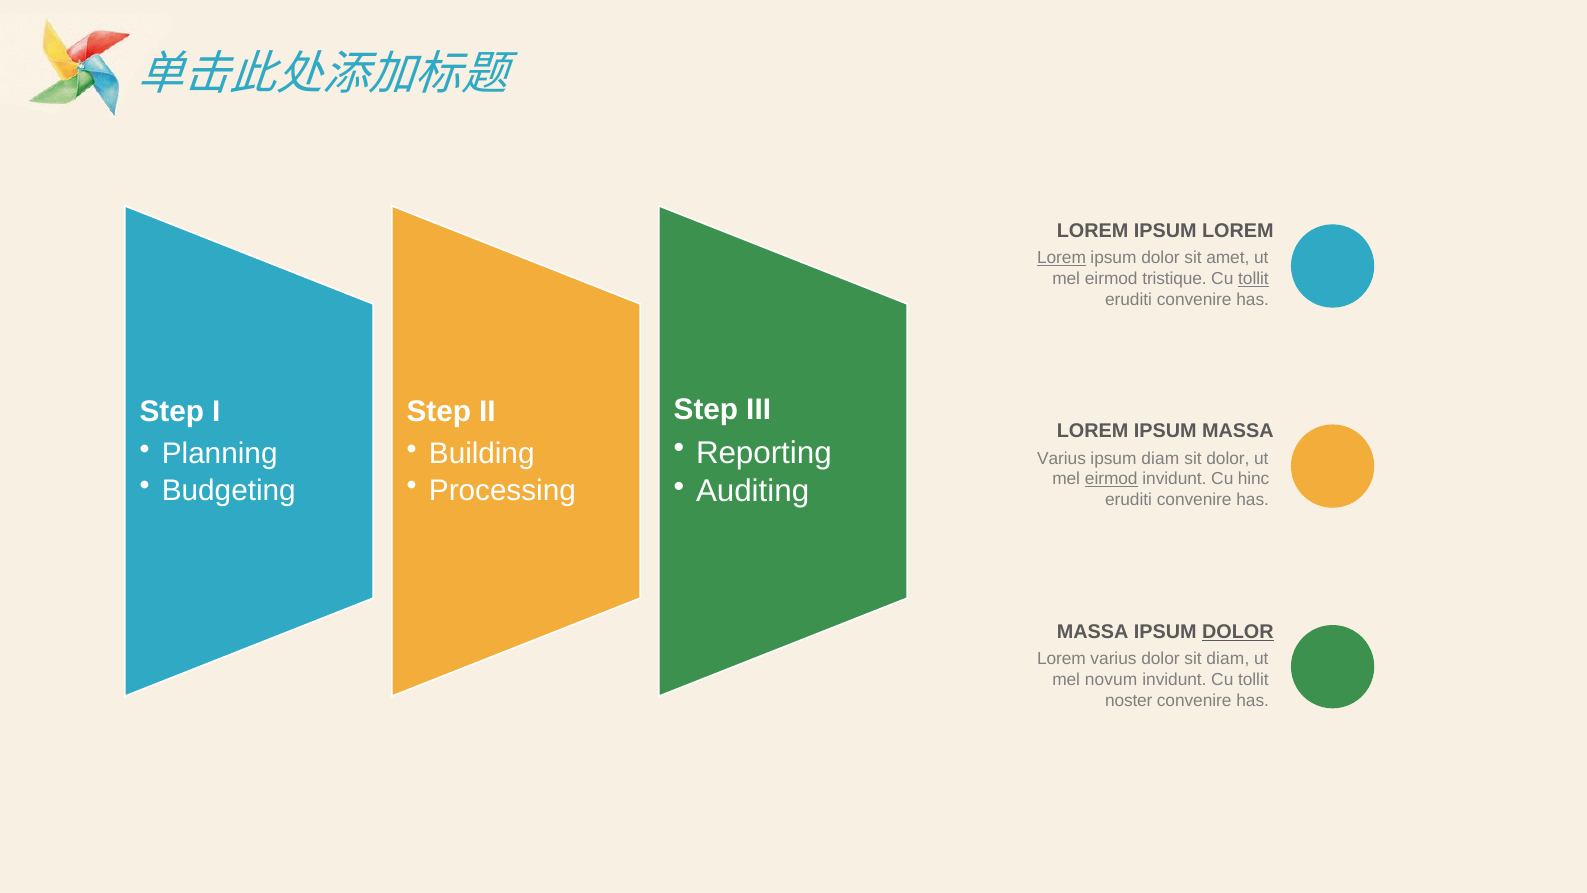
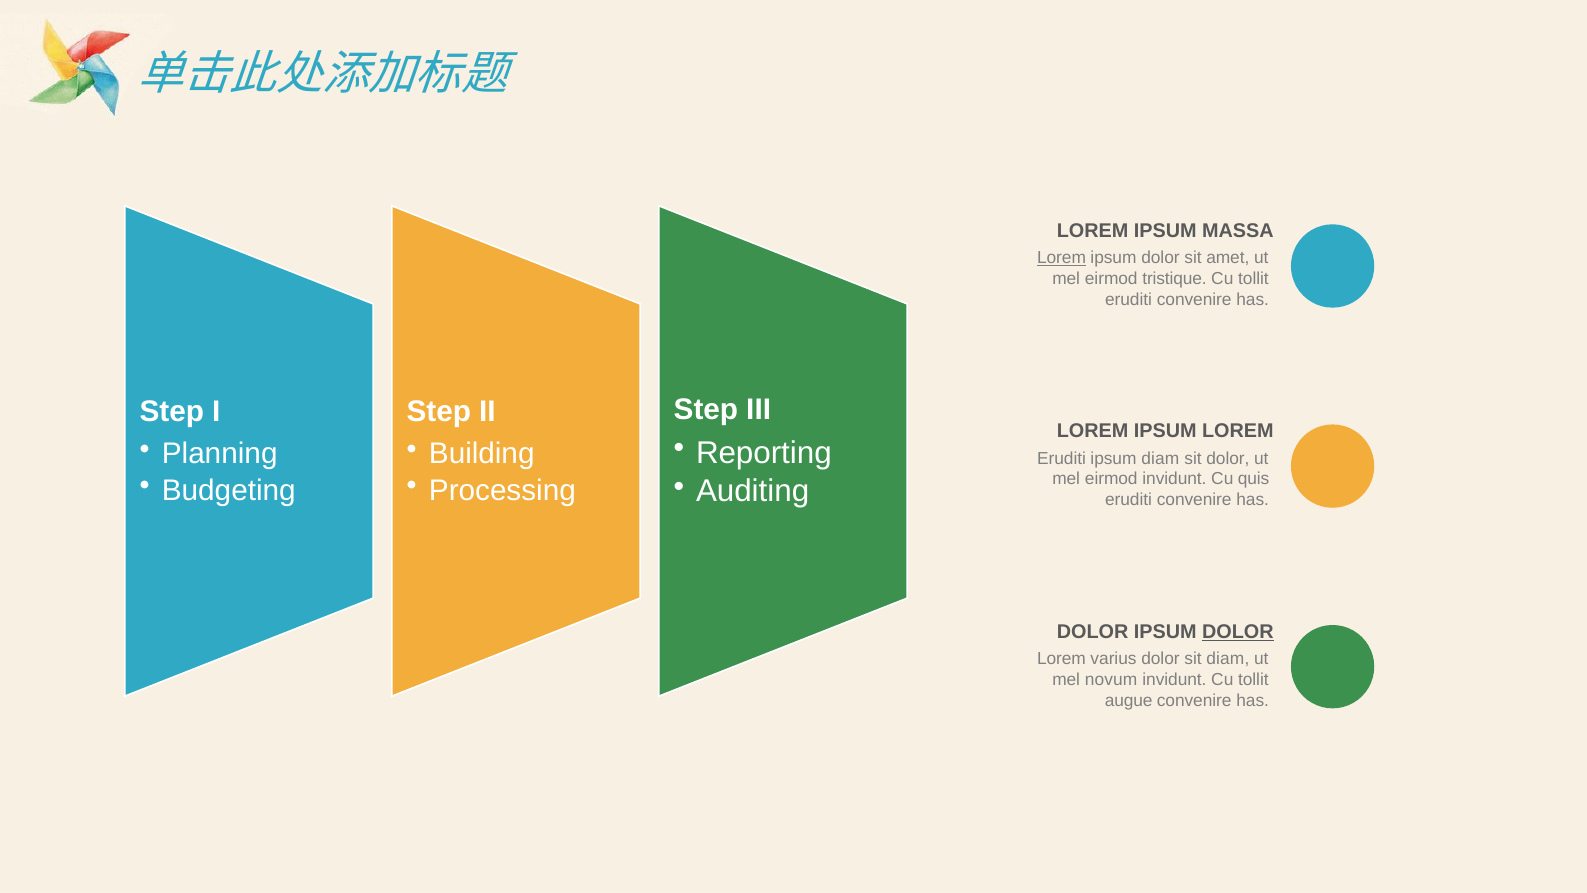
IPSUM LOREM: LOREM -> MASSA
tollit at (1253, 279) underline: present -> none
IPSUM MASSA: MASSA -> LOREM
Varius at (1061, 458): Varius -> Eruditi
eirmod at (1111, 479) underline: present -> none
hinc: hinc -> quis
MASSA at (1093, 632): MASSA -> DOLOR
noster: noster -> augue
